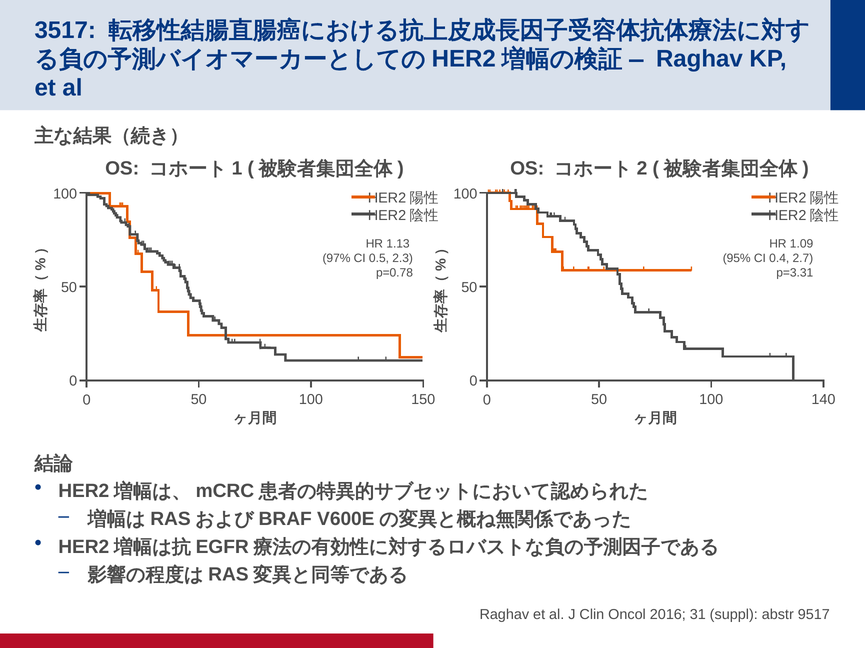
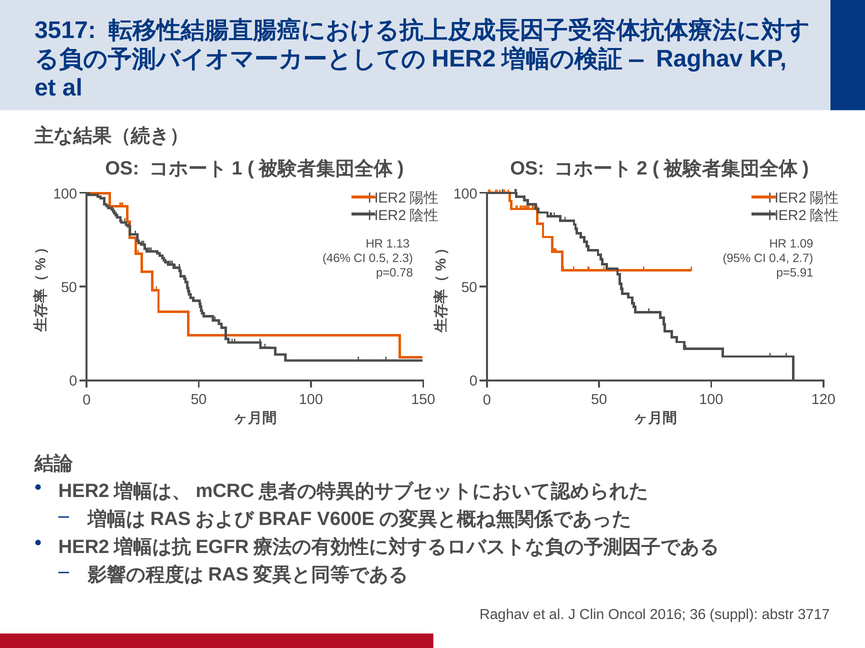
97%: 97% -> 46%
p=3.31: p=3.31 -> p=5.91
140: 140 -> 120
31: 31 -> 36
9517: 9517 -> 3717
